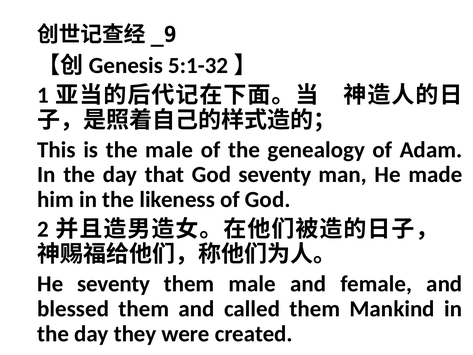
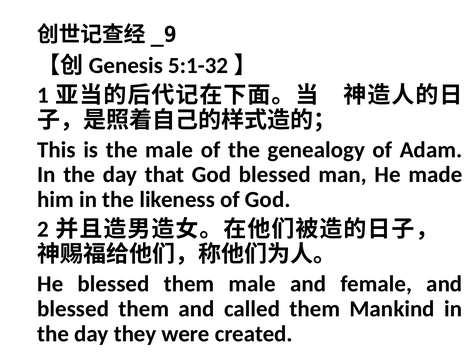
God seventy: seventy -> blessed
He seventy: seventy -> blessed
